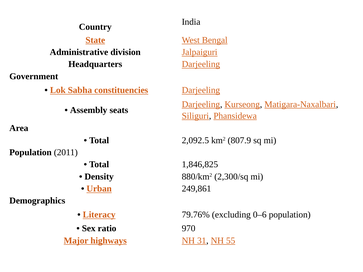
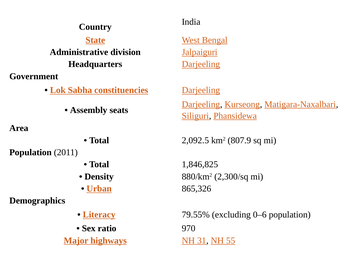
249,861: 249,861 -> 865,326
79.76%: 79.76% -> 79.55%
